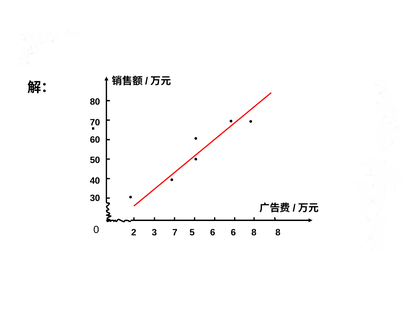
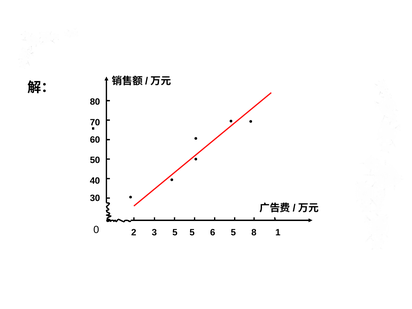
3 7: 7 -> 5
6 6: 6 -> 5
8 8: 8 -> 1
